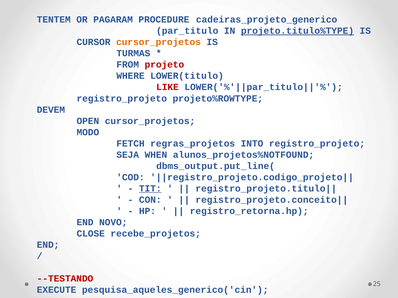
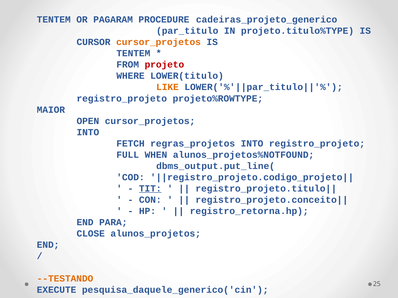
projeto.titulo%TYPE underline: present -> none
TURMAS at (133, 53): TURMAS -> TENTEM
LIKE colour: red -> orange
DEVEM: DEVEM -> MAIOR
MODO at (88, 132): MODO -> INTO
SEJA: SEJA -> FULL
NOVO: NOVO -> PARA
recebe_projetos: recebe_projetos -> alunos_projetos
--TESTANDO colour: red -> orange
pesquisa_aqueles_generico('cin: pesquisa_aqueles_generico('cin -> pesquisa_daquele_generico('cin
